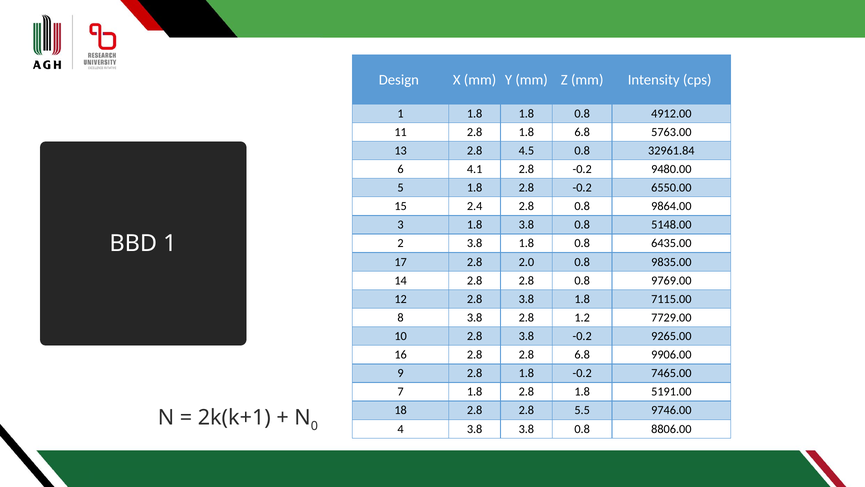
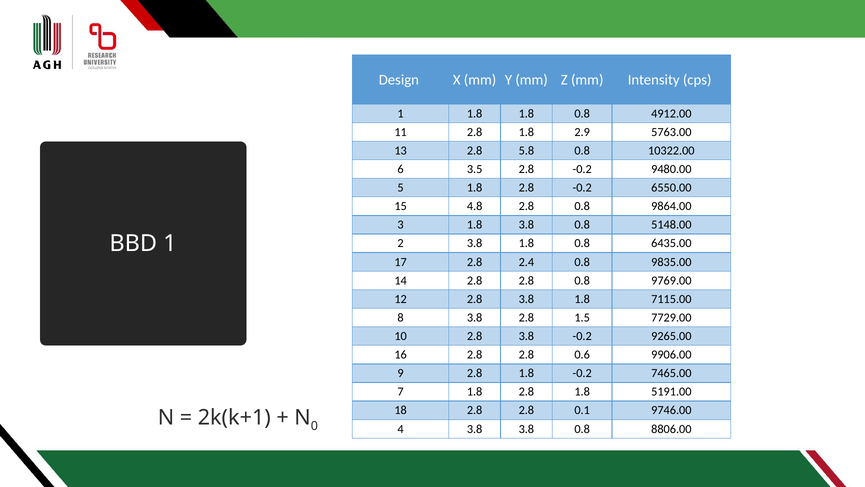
1.8 6.8: 6.8 -> 2.9
4.5: 4.5 -> 5.8
32961.84: 32961.84 -> 10322.00
4.1: 4.1 -> 3.5
2.4: 2.4 -> 4.8
2.0: 2.0 -> 2.4
1.2: 1.2 -> 1.5
2.8 6.8: 6.8 -> 0.6
5.5: 5.5 -> 0.1
